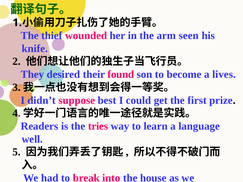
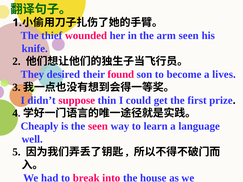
best: best -> thin
Readers: Readers -> Cheaply
the tries: tries -> seen
